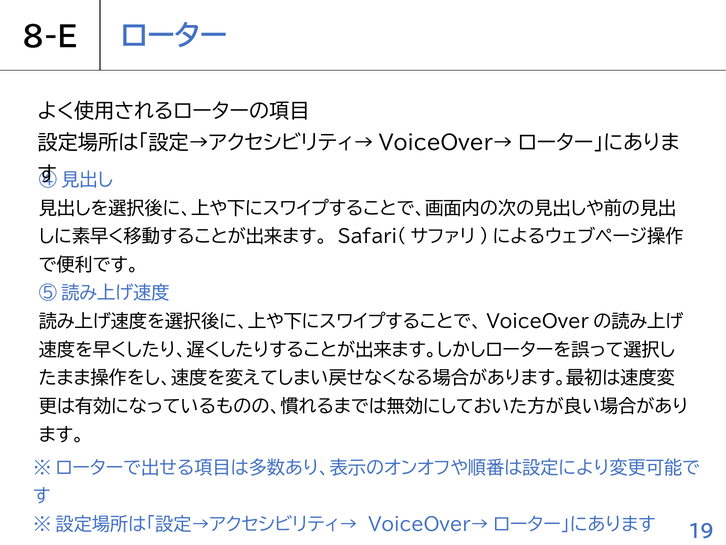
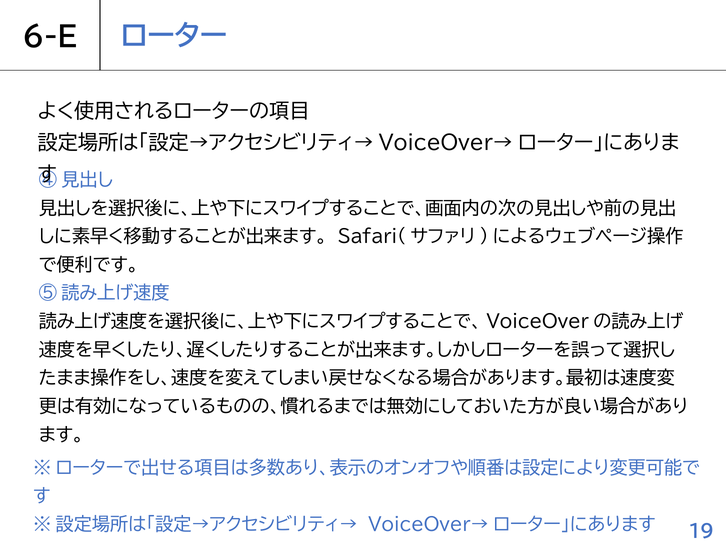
8-E: 8-E -> 6-E
